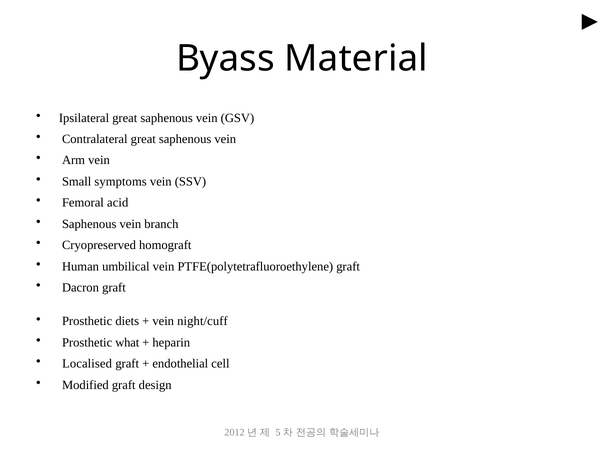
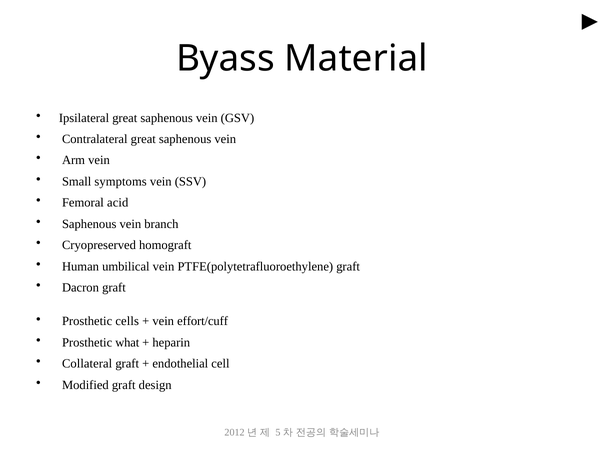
diets: diets -> cells
night/cuff: night/cuff -> effort/cuff
Localised: Localised -> Collateral
